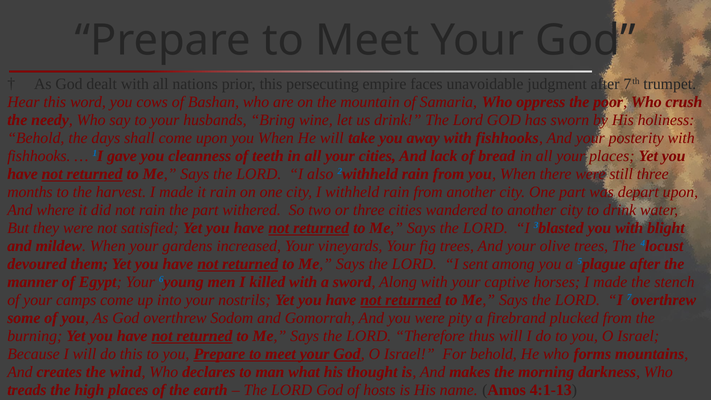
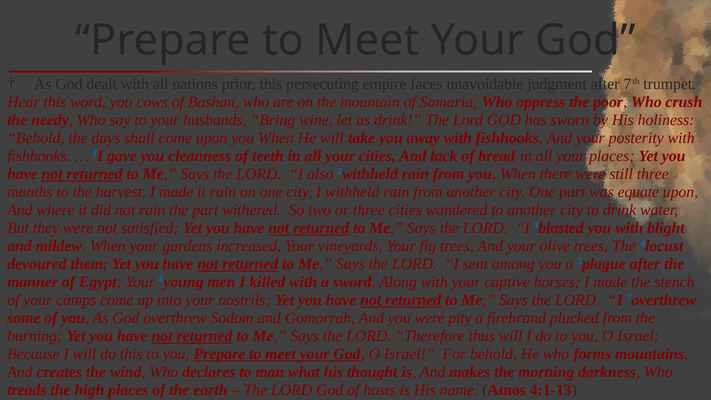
depart: depart -> equate
